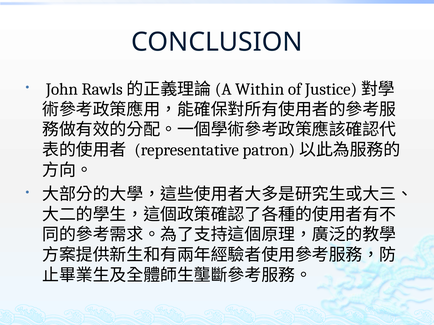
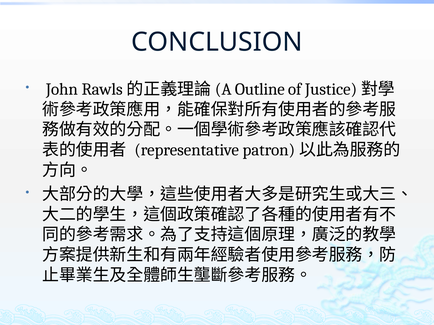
Within: Within -> Outline
